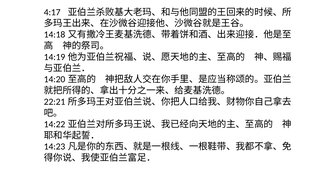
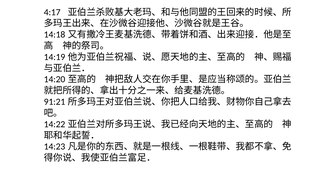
22:21: 22:21 -> 91:21
